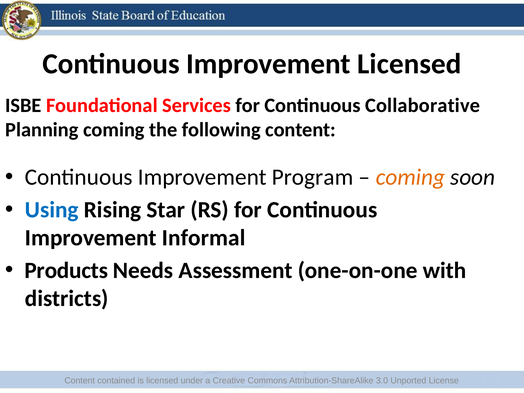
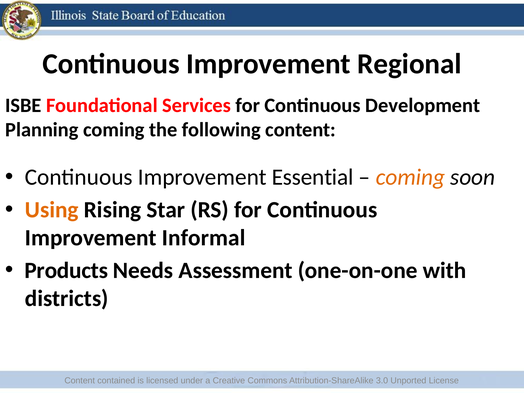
Improvement Licensed: Licensed -> Regional
Collaborative: Collaborative -> Development
Program: Program -> Essential
Using colour: blue -> orange
